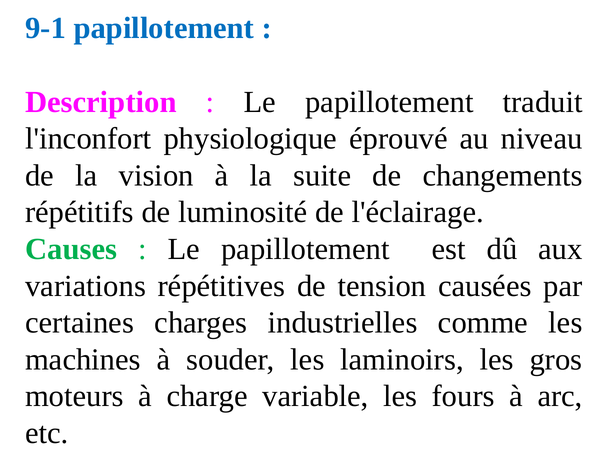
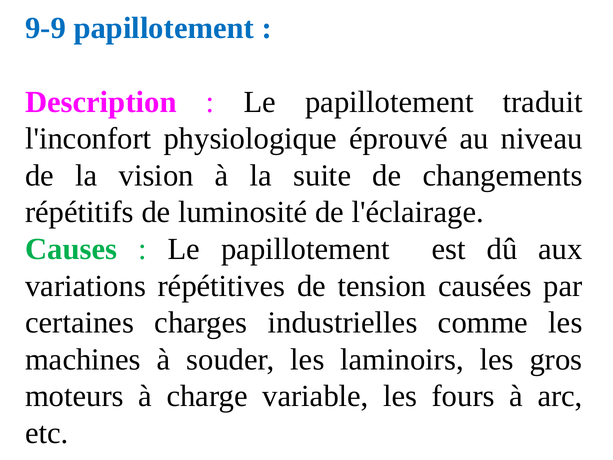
9-1: 9-1 -> 9-9
